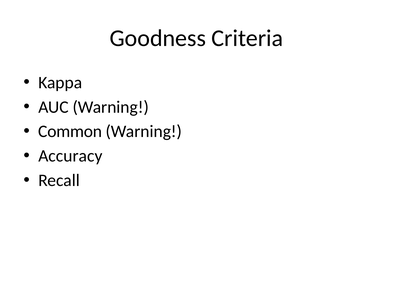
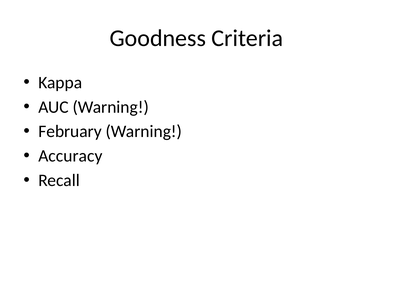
Common: Common -> February
